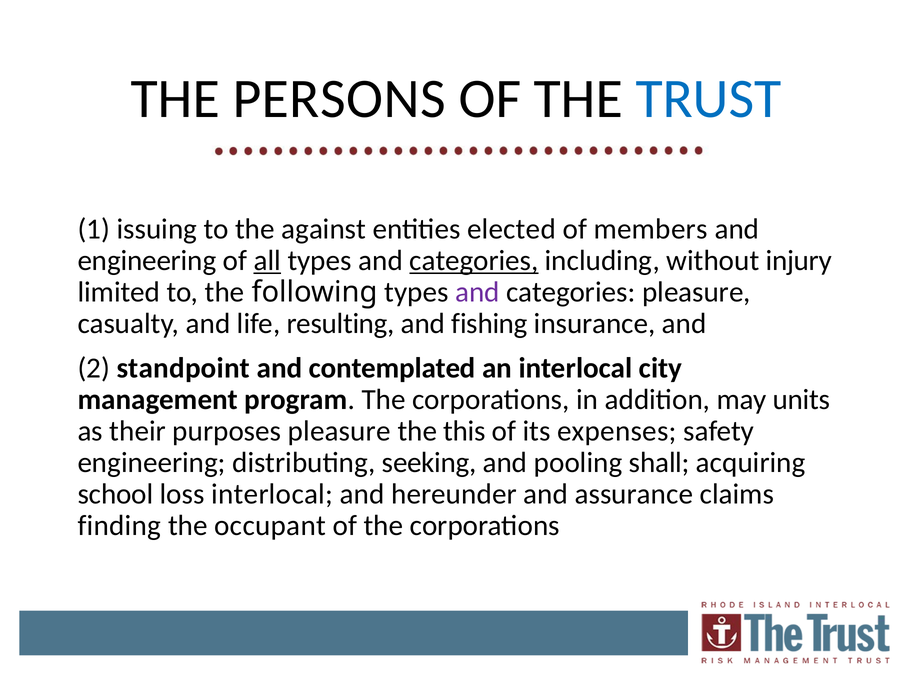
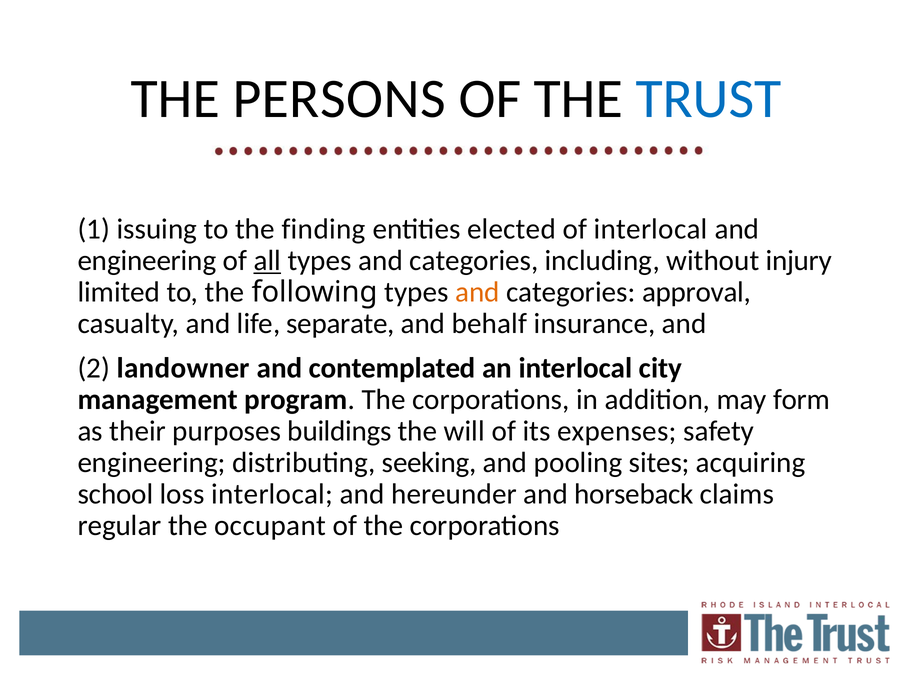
against: against -> finding
of members: members -> interlocal
categories at (474, 261) underline: present -> none
and at (477, 292) colour: purple -> orange
categories pleasure: pleasure -> approval
resulting: resulting -> separate
fishing: fishing -> behalf
standpoint: standpoint -> landowner
units: units -> form
purposes pleasure: pleasure -> buildings
this: this -> will
shall: shall -> sites
assurance: assurance -> horseback
finding: finding -> regular
